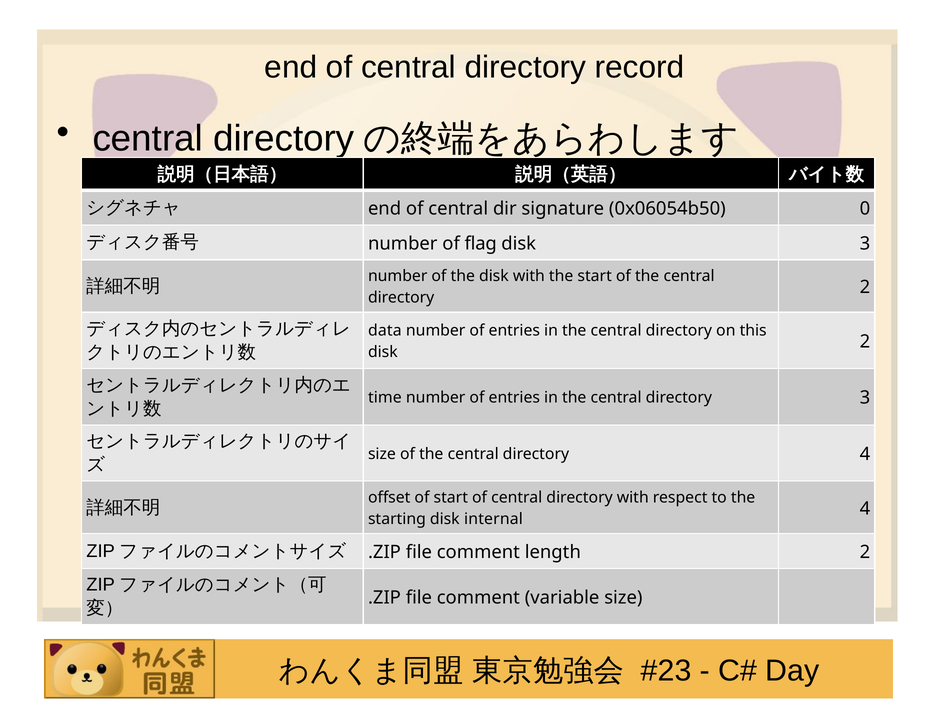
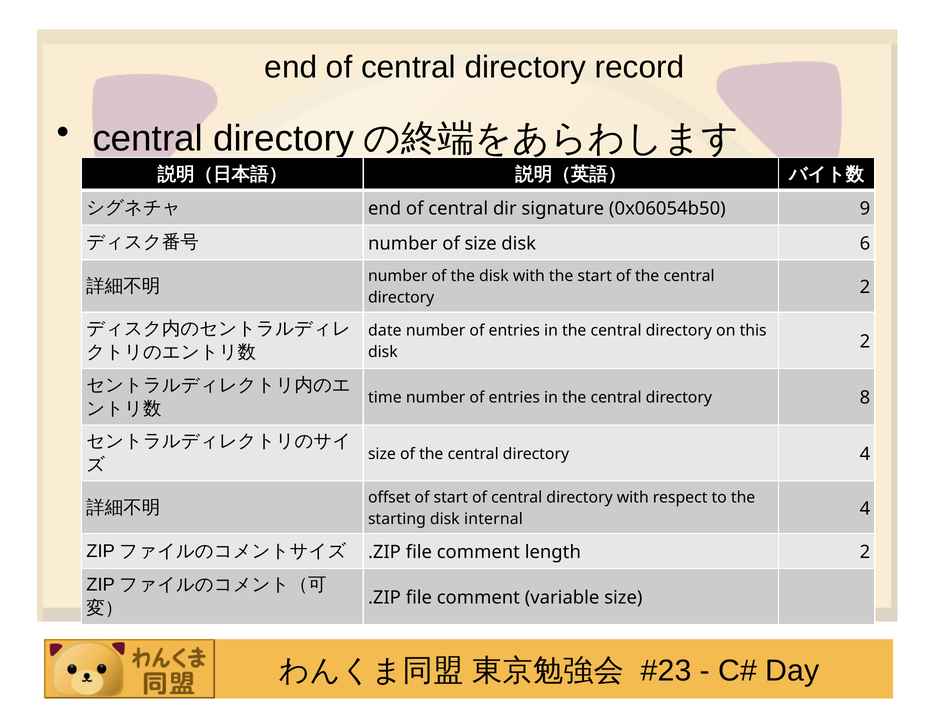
0: 0 -> 9
of flag: flag -> size
disk 3: 3 -> 6
data: data -> date
directory 3: 3 -> 8
